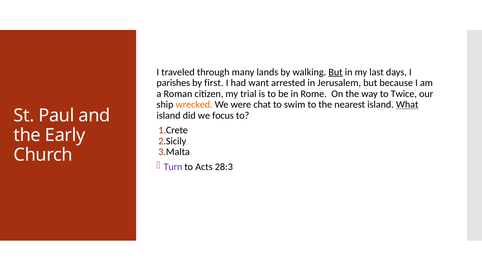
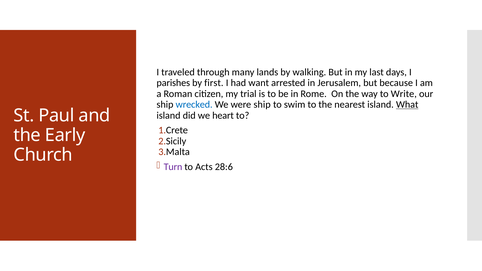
But at (336, 72) underline: present -> none
Twice: Twice -> Write
wrecked colour: orange -> blue
were chat: chat -> ship
focus: focus -> heart
28:3: 28:3 -> 28:6
